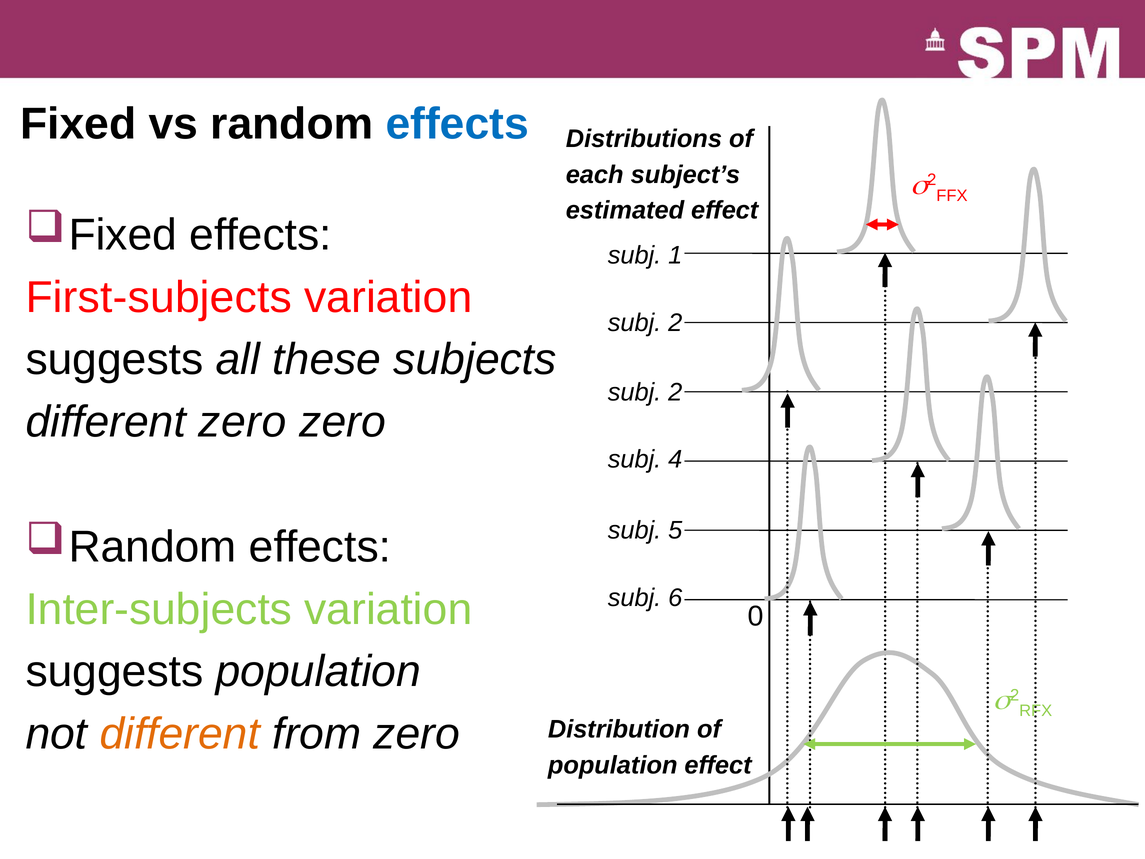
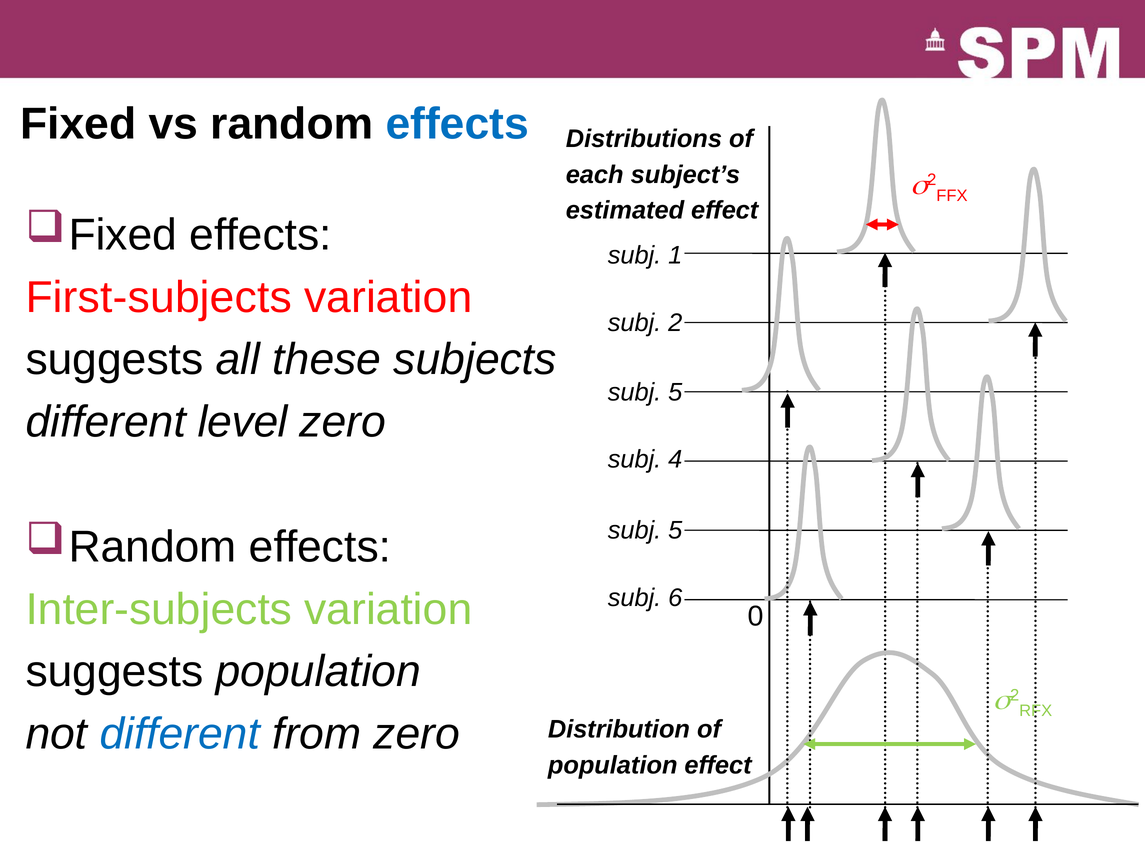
2 at (675, 392): 2 -> 5
different zero: zero -> level
different at (180, 734) colour: orange -> blue
